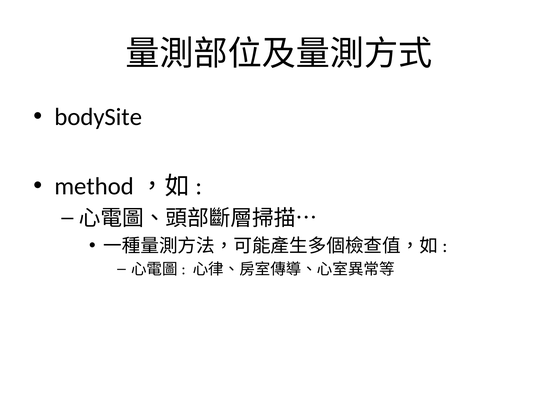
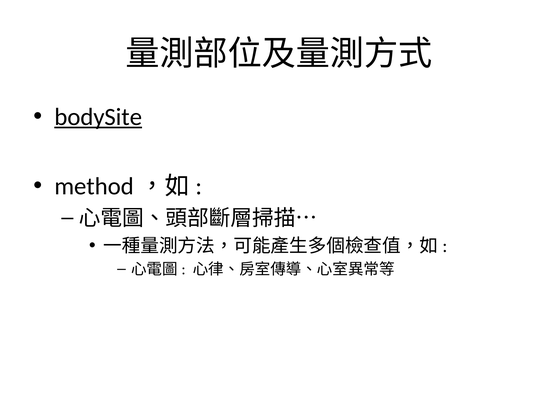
bodySite underline: none -> present
